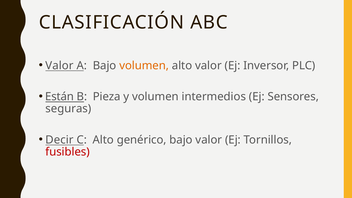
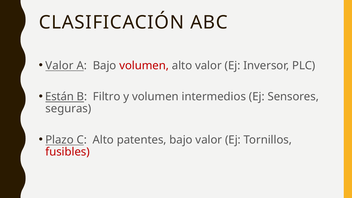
volumen at (144, 66) colour: orange -> red
Pieza: Pieza -> Filtro
Decir: Decir -> Plazo
genérico: genérico -> patentes
